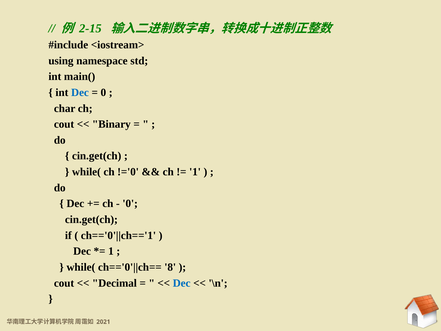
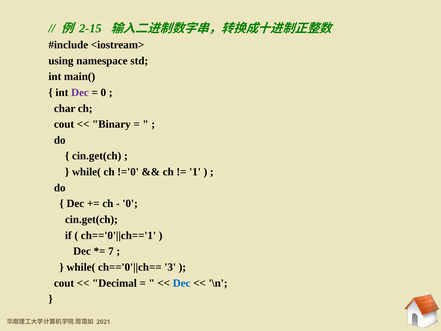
Dec at (80, 92) colour: blue -> purple
1 at (111, 251): 1 -> 7
8: 8 -> 3
